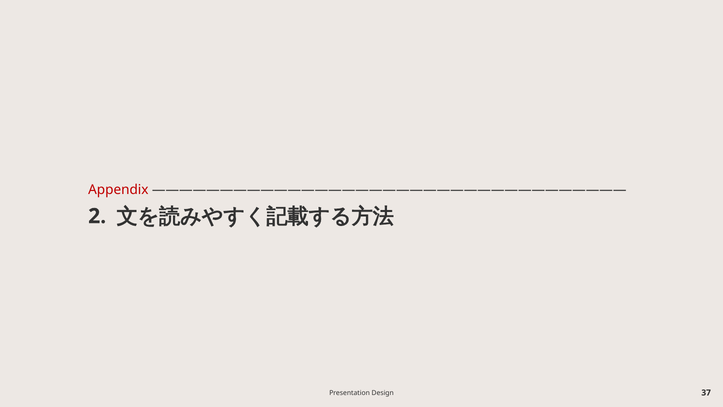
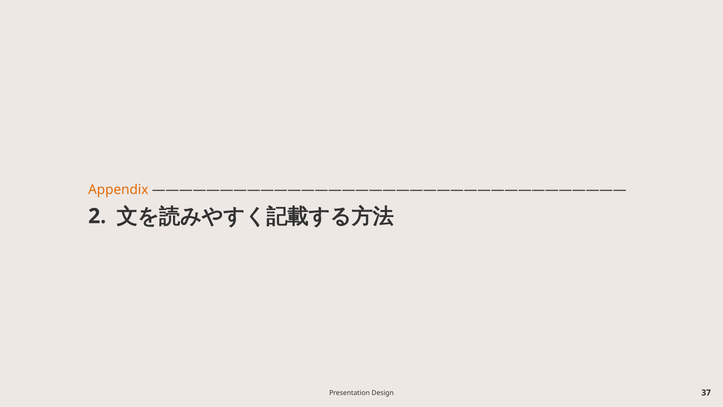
Appendix colour: red -> orange
